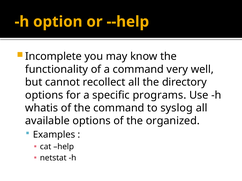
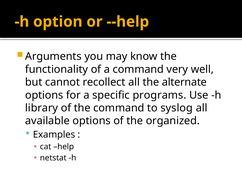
Incomplete: Incomplete -> Arguments
directory: directory -> alternate
whatis: whatis -> library
